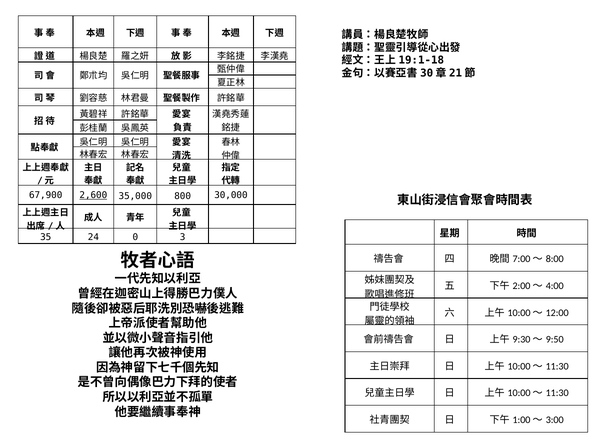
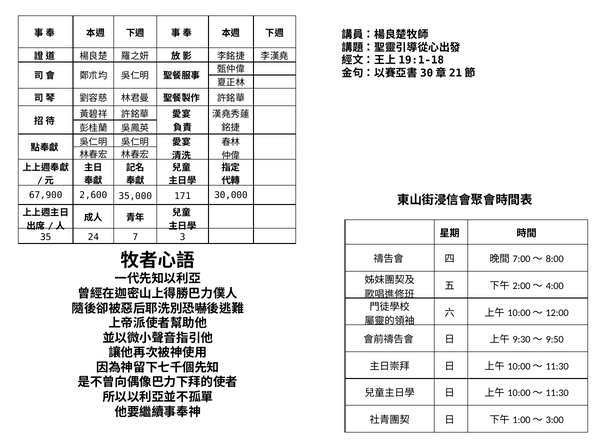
2,600 underline: present -> none
800: 800 -> 171
0: 0 -> 7
